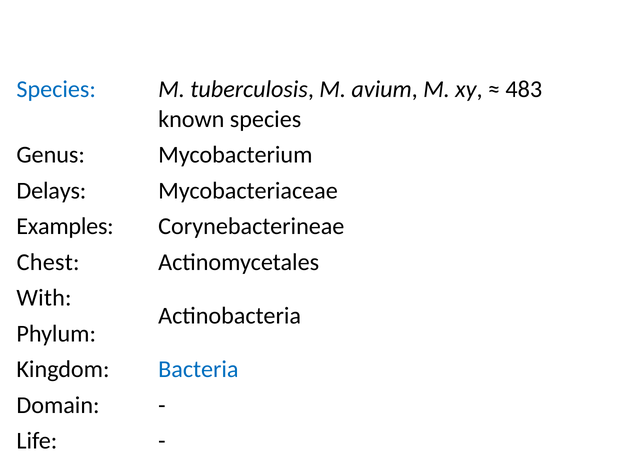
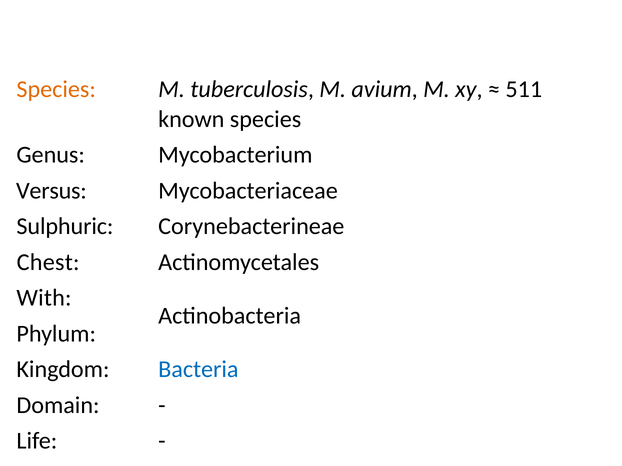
Species at (56, 90) colour: blue -> orange
483: 483 -> 511
Delays: Delays -> Versus
Examples: Examples -> Sulphuric
